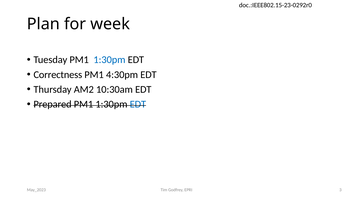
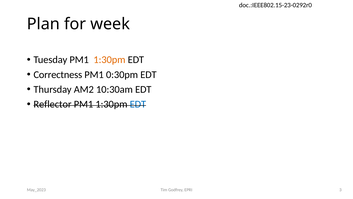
1:30pm at (109, 60) colour: blue -> orange
4:30pm: 4:30pm -> 0:30pm
Prepared: Prepared -> Reflector
